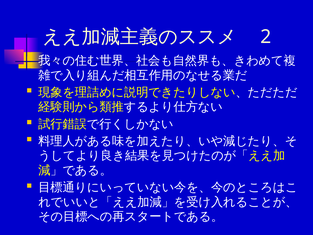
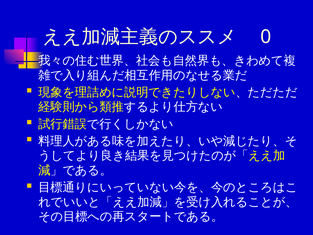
2: 2 -> 0
